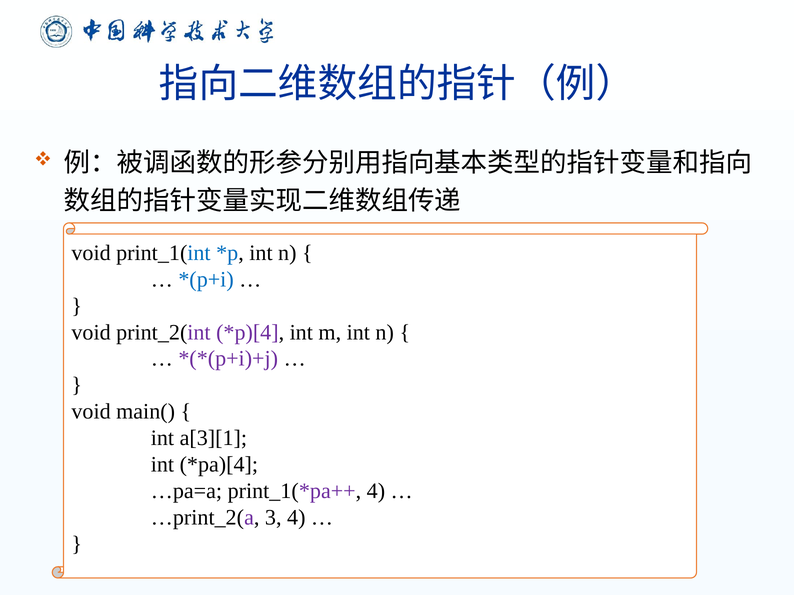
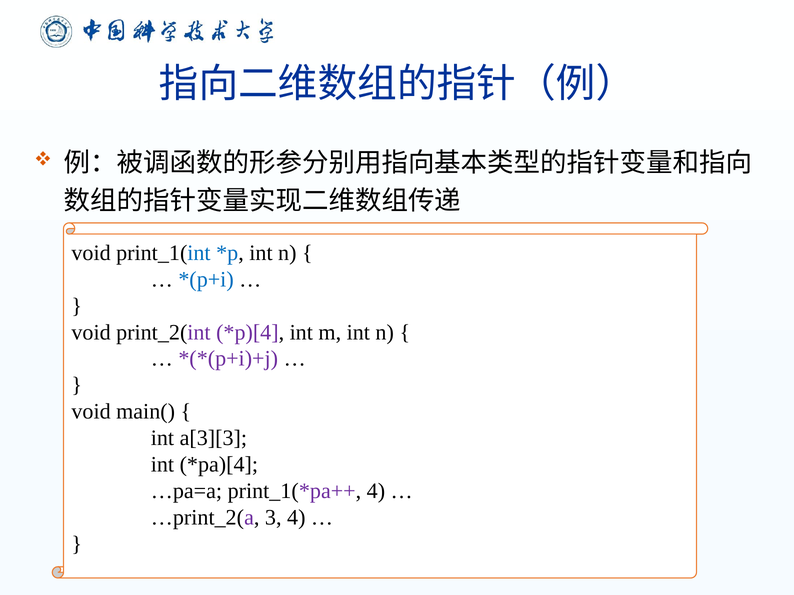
a[3][1: a[3][1 -> a[3][3
